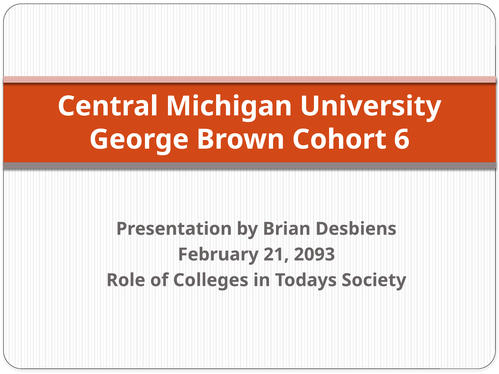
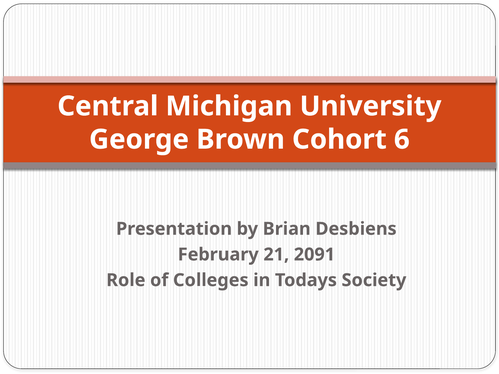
2093: 2093 -> 2091
